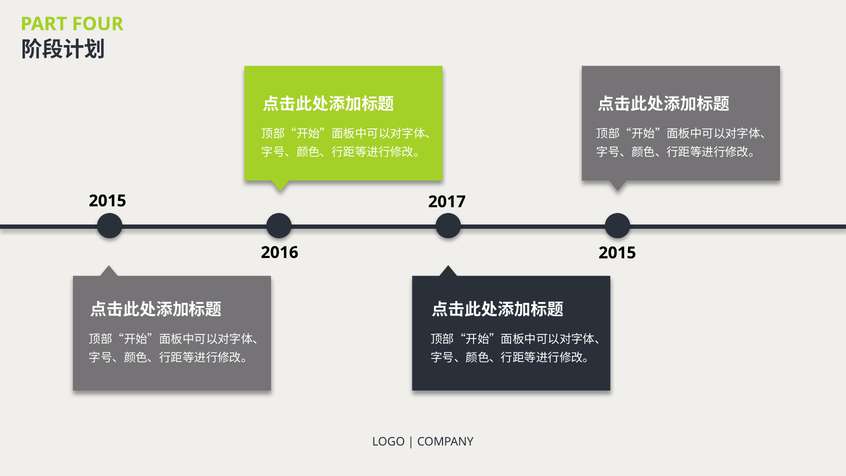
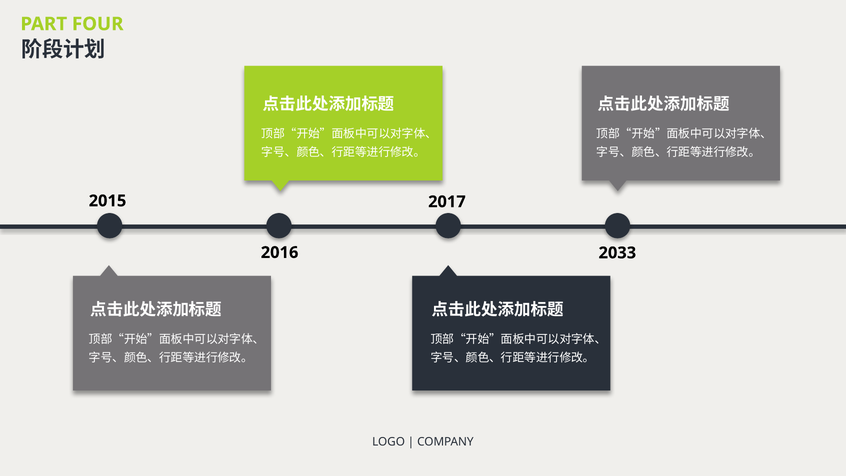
2015 at (617, 253): 2015 -> 2033
